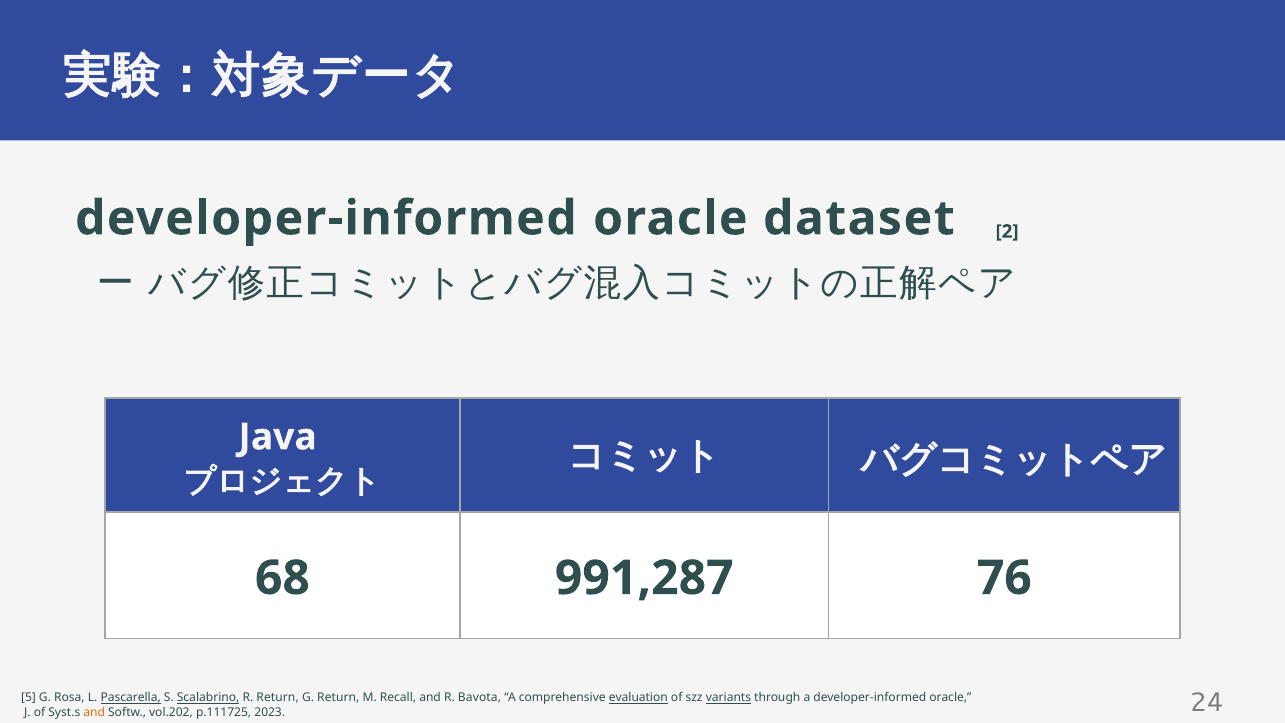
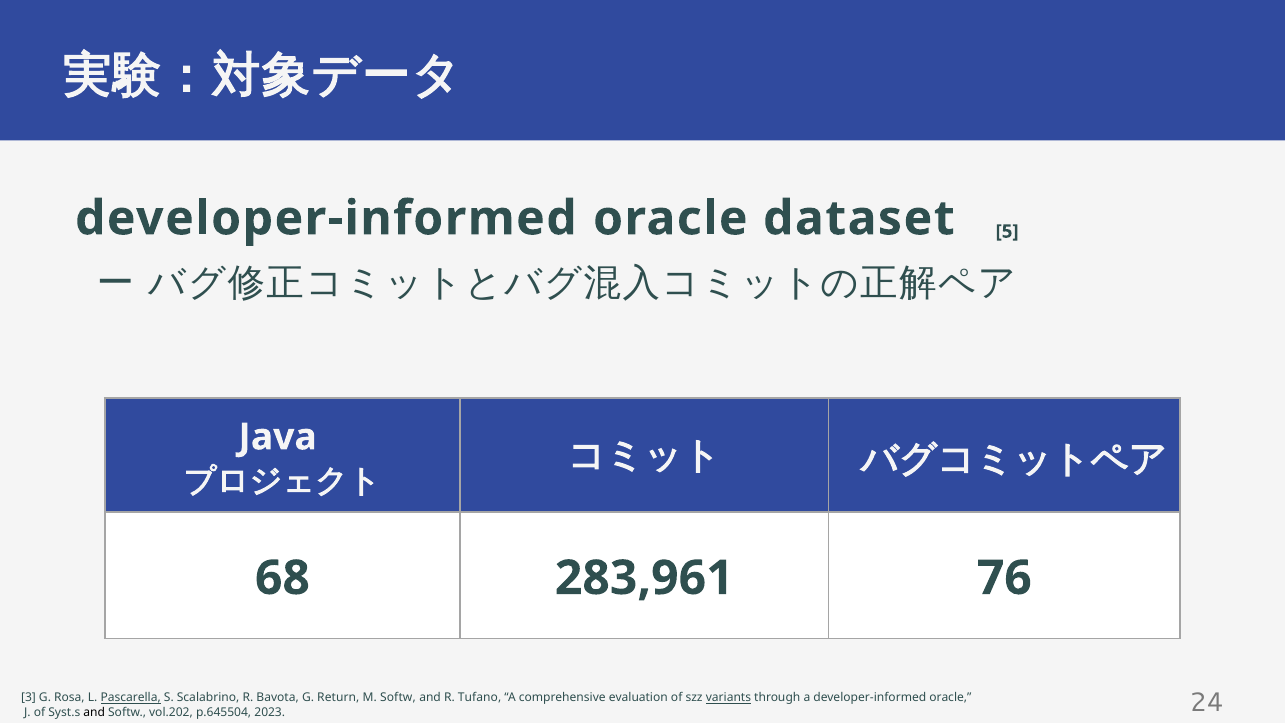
2: 2 -> 5
991,287: 991,287 -> 283,961
5: 5 -> 3
Scalabrino underline: present -> none
R Return: Return -> Bavota
M Recall: Recall -> Softw
Bavota: Bavota -> Tufano
evaluation underline: present -> none
and at (94, 712) colour: orange -> black
p.111725: p.111725 -> p.645504
